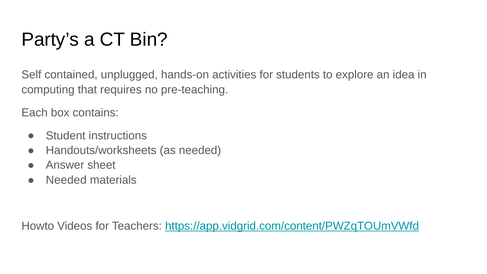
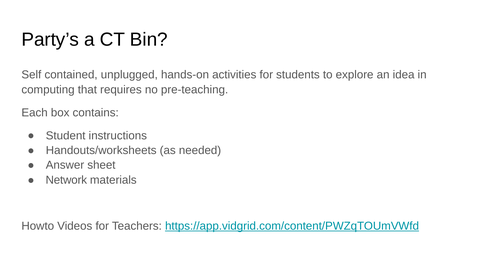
Needed at (66, 180): Needed -> Network
